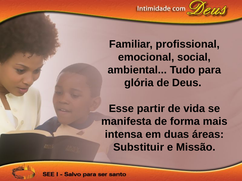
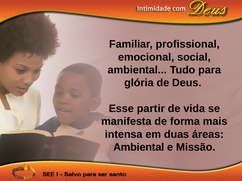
Substituir at (139, 148): Substituir -> Ambiental
